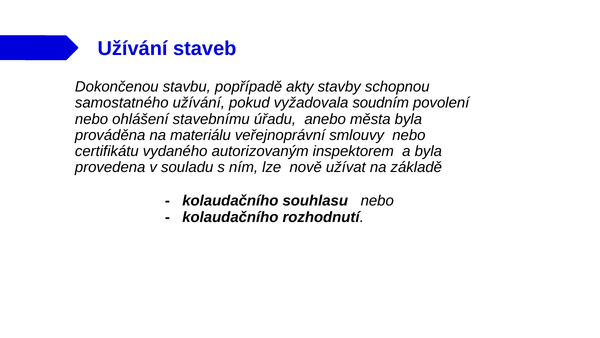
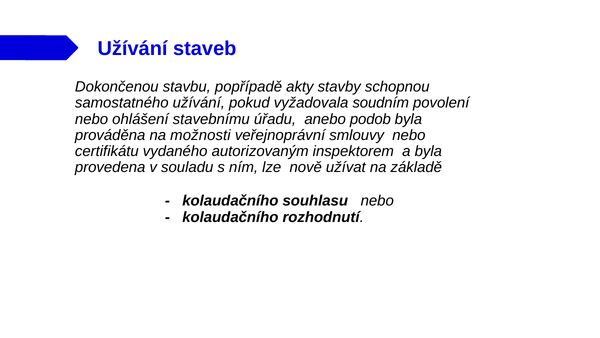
města: města -> podob
materiálu: materiálu -> možnosti
